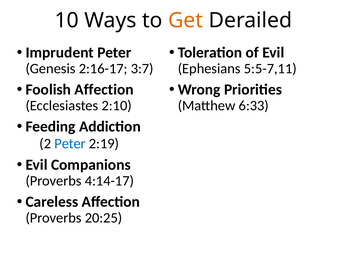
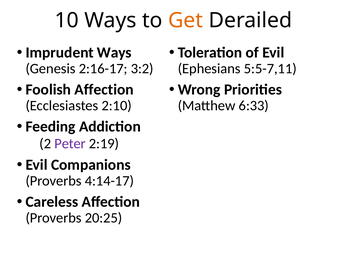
Imprudent Peter: Peter -> Ways
3:7: 3:7 -> 3:2
Peter at (70, 144) colour: blue -> purple
